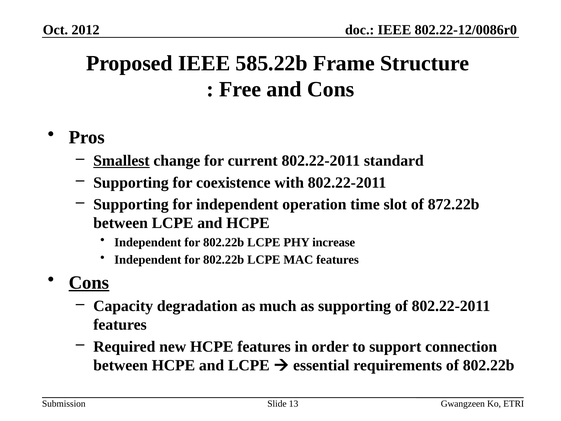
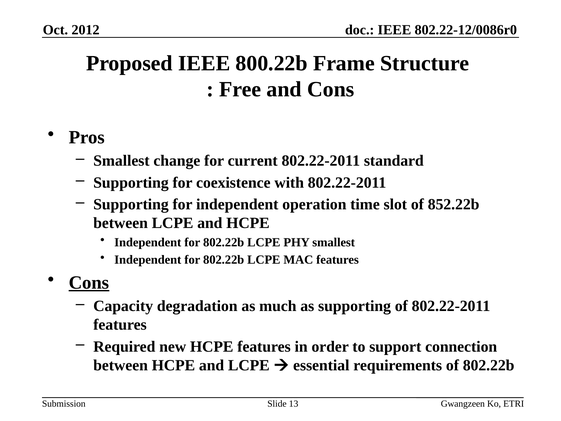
585.22b: 585.22b -> 800.22b
Smallest at (121, 161) underline: present -> none
872.22b: 872.22b -> 852.22b
PHY increase: increase -> smallest
